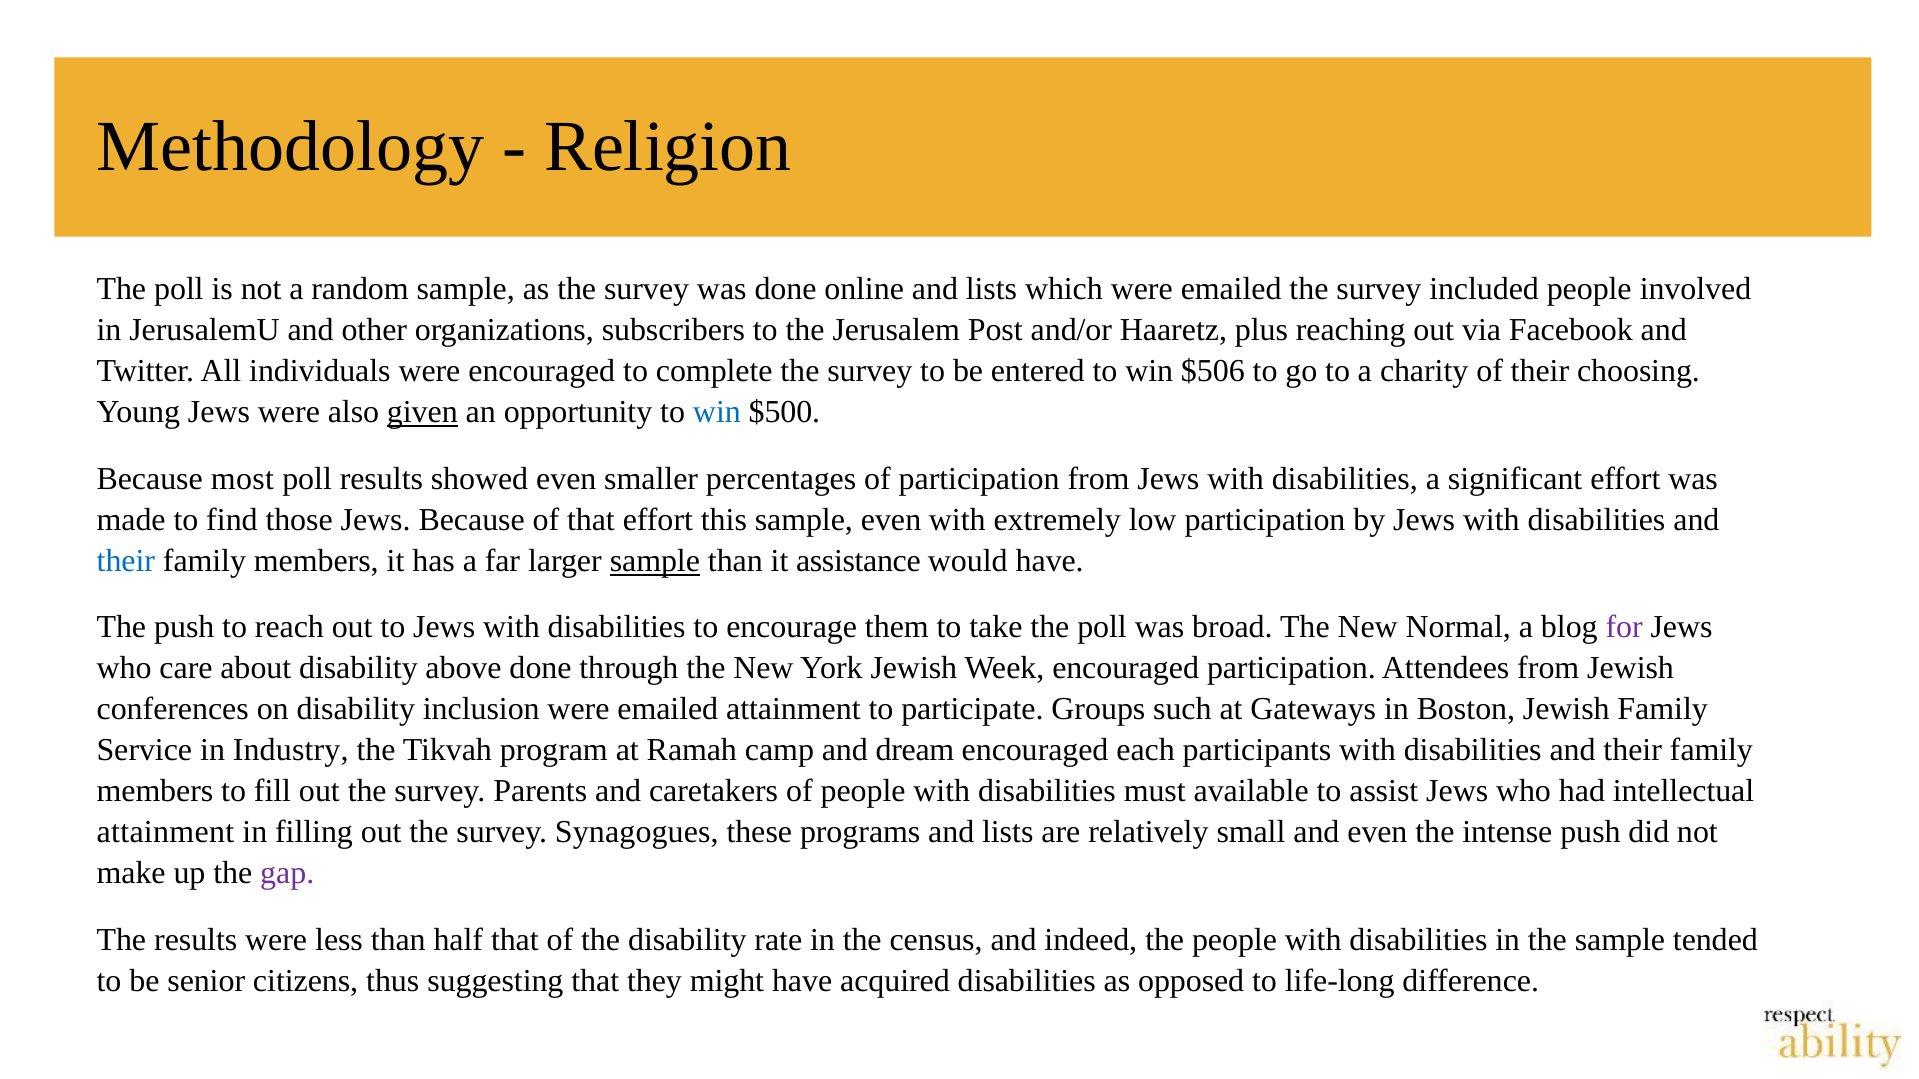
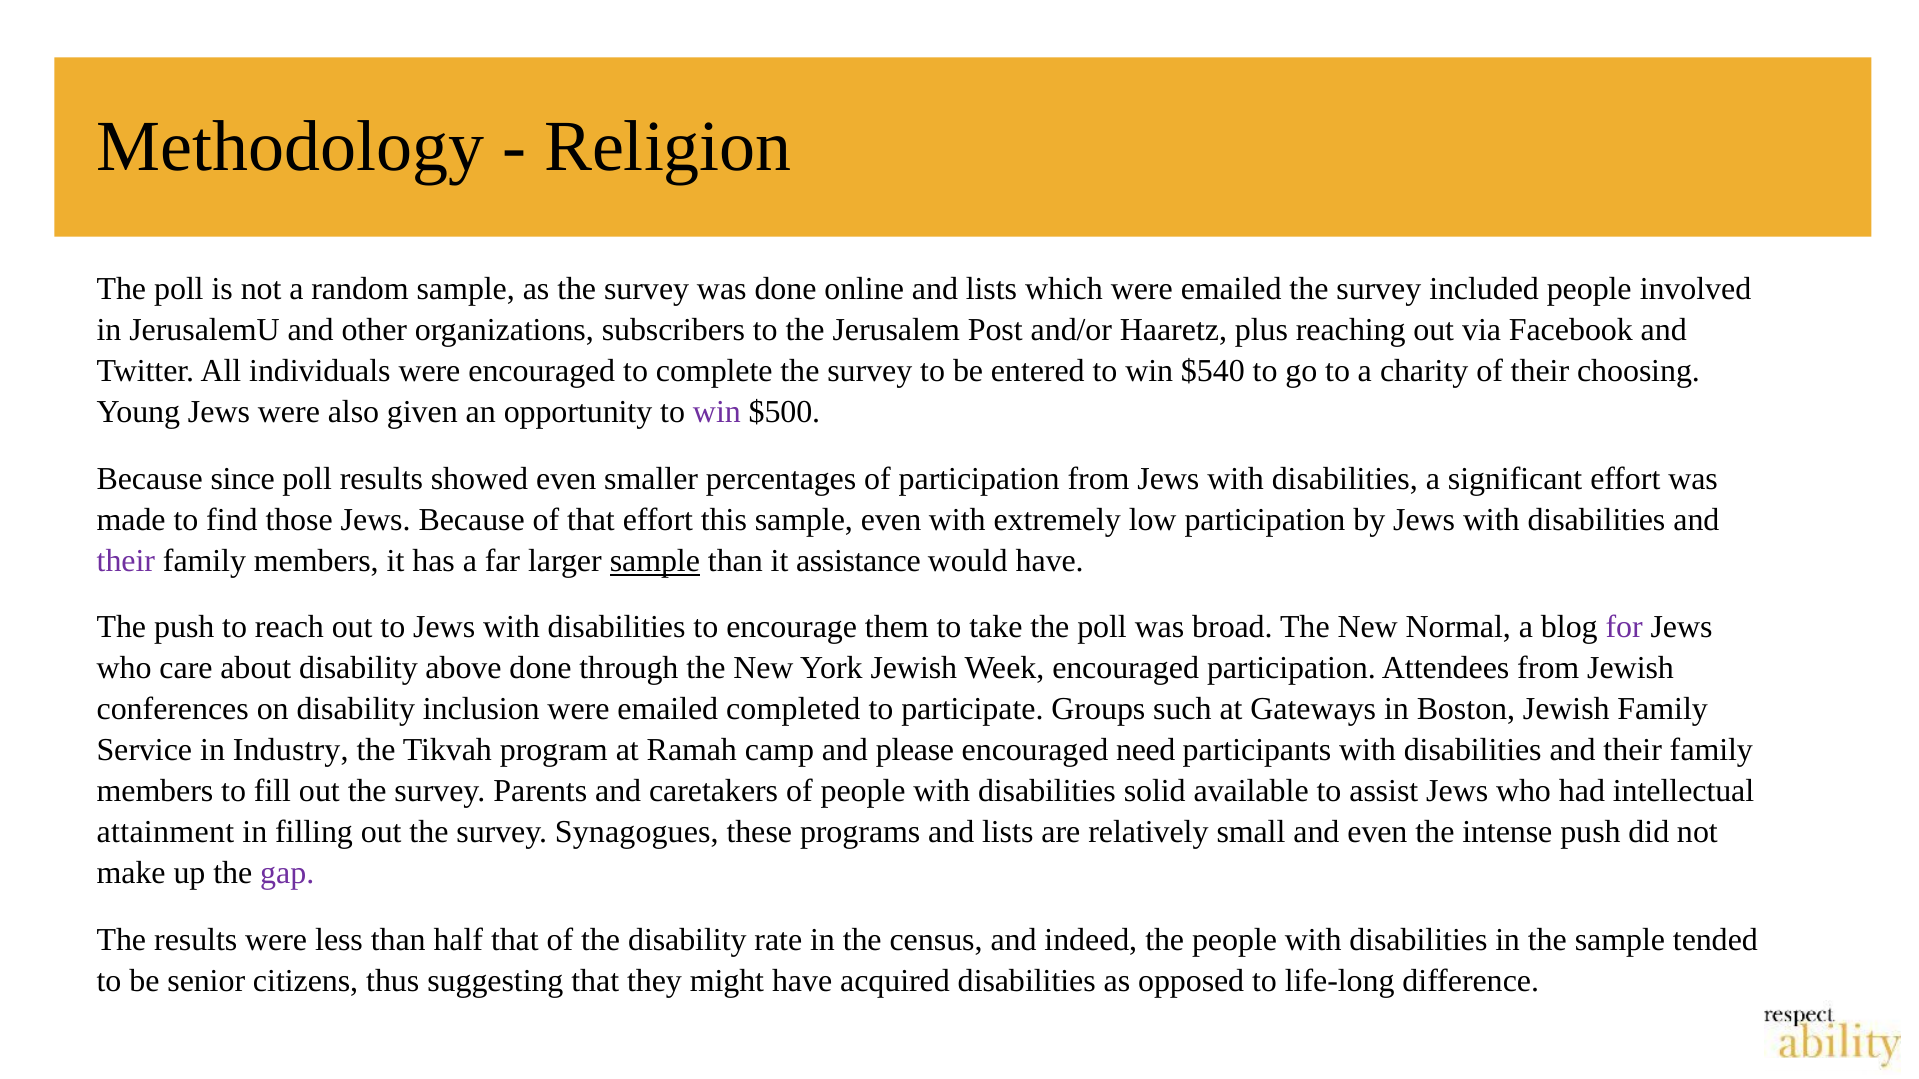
$506: $506 -> $540
given underline: present -> none
win at (717, 412) colour: blue -> purple
most: most -> since
their at (126, 561) colour: blue -> purple
emailed attainment: attainment -> completed
dream: dream -> please
each: each -> need
must: must -> solid
